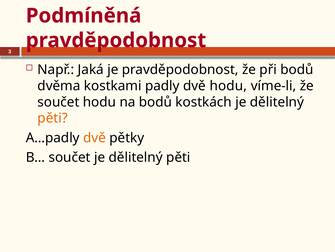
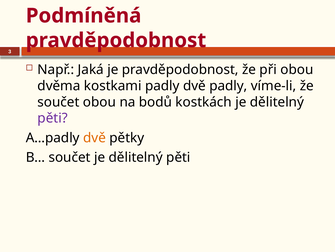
při bodů: bodů -> obou
dvě hodu: hodu -> padly
součet hodu: hodu -> obou
pěti at (53, 118) colour: orange -> purple
